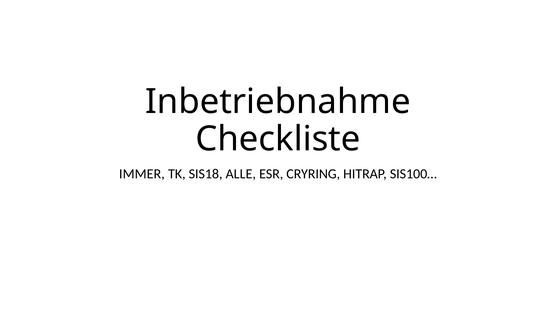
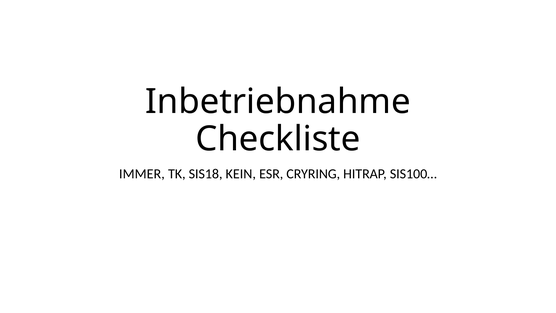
ALLE: ALLE -> KEIN
